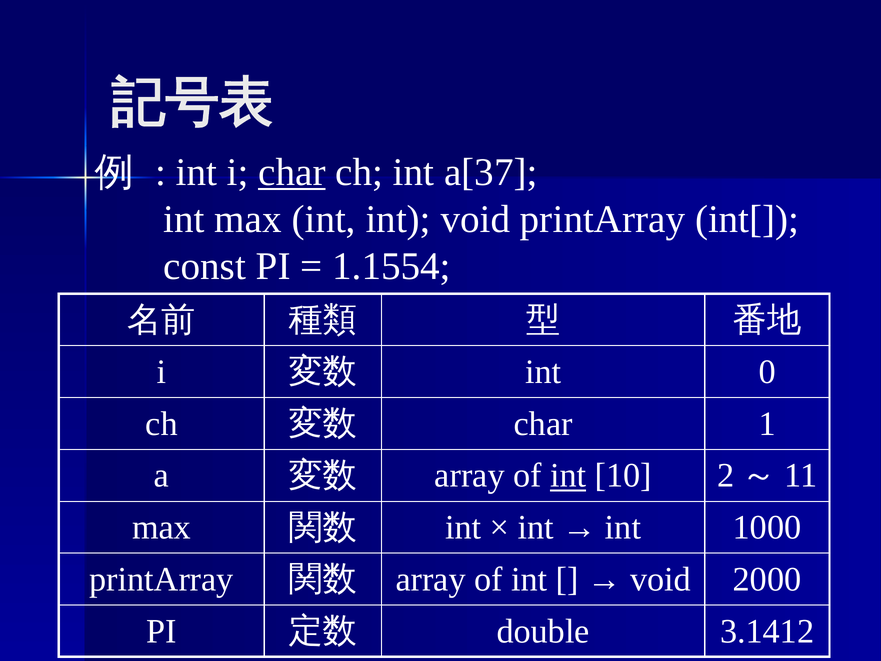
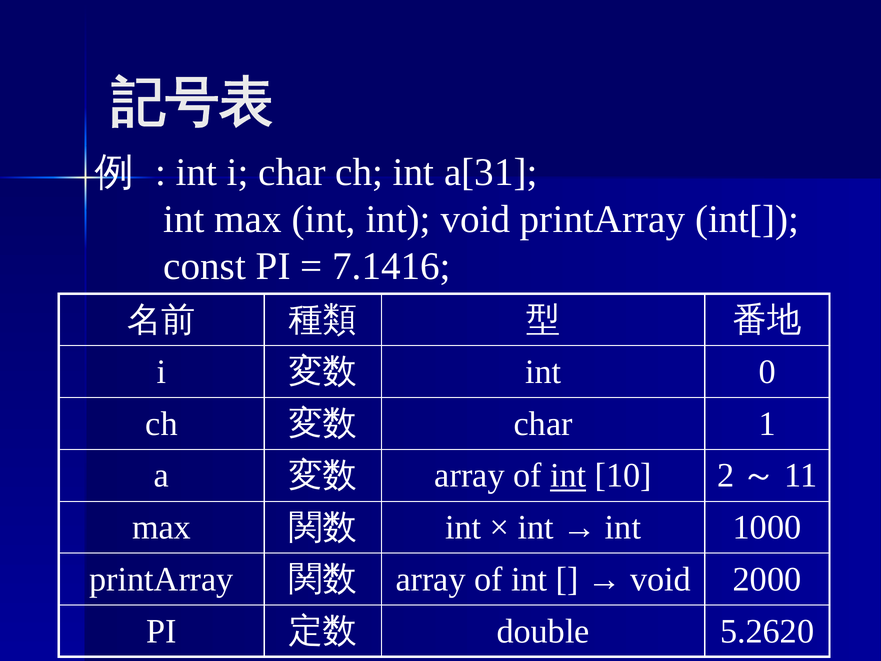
char at (292, 172) underline: present -> none
a[37: a[37 -> a[31
1.1554: 1.1554 -> 7.1416
3.1412: 3.1412 -> 5.2620
